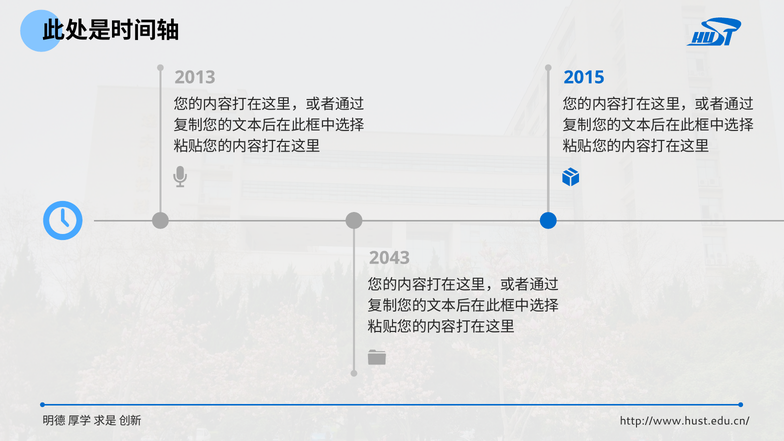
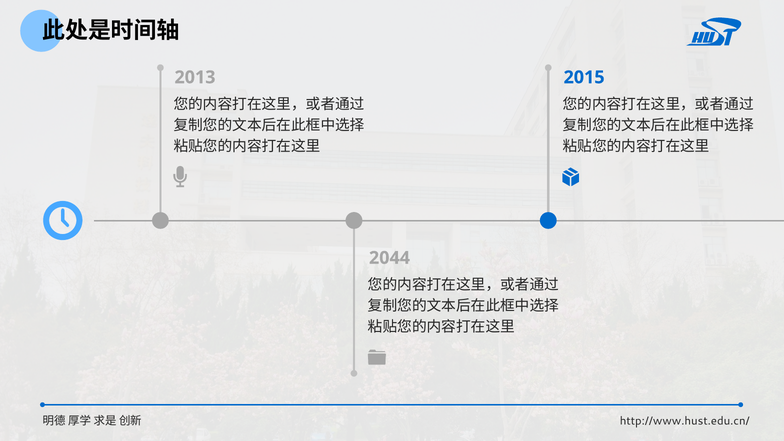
2043: 2043 -> 2044
